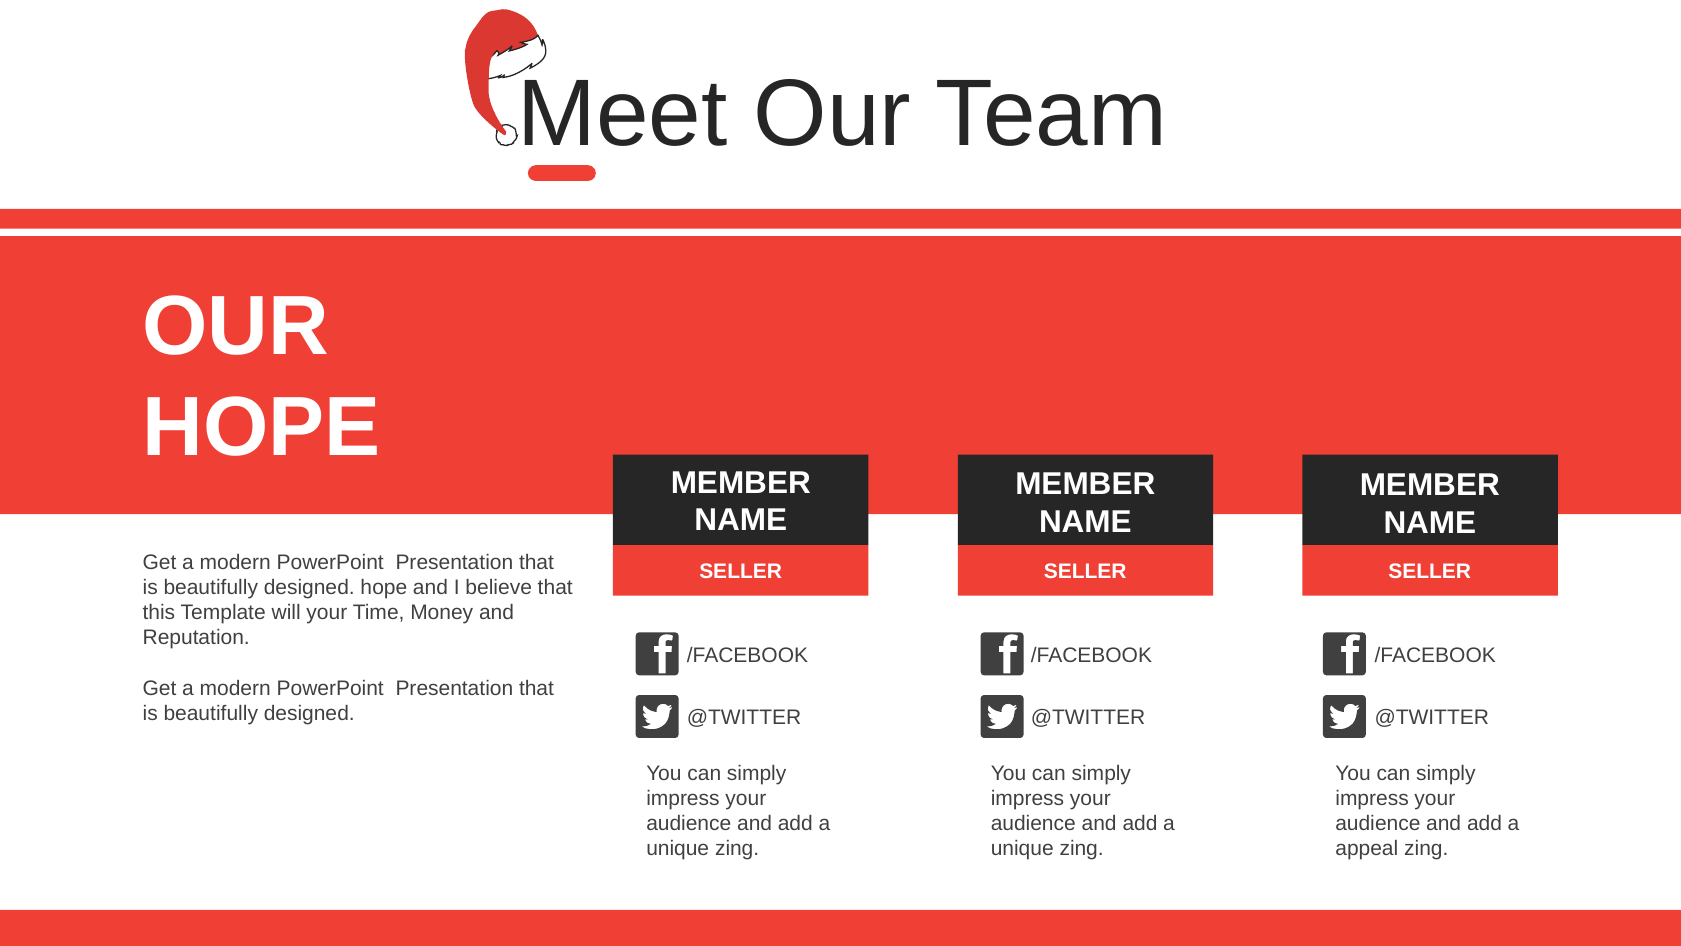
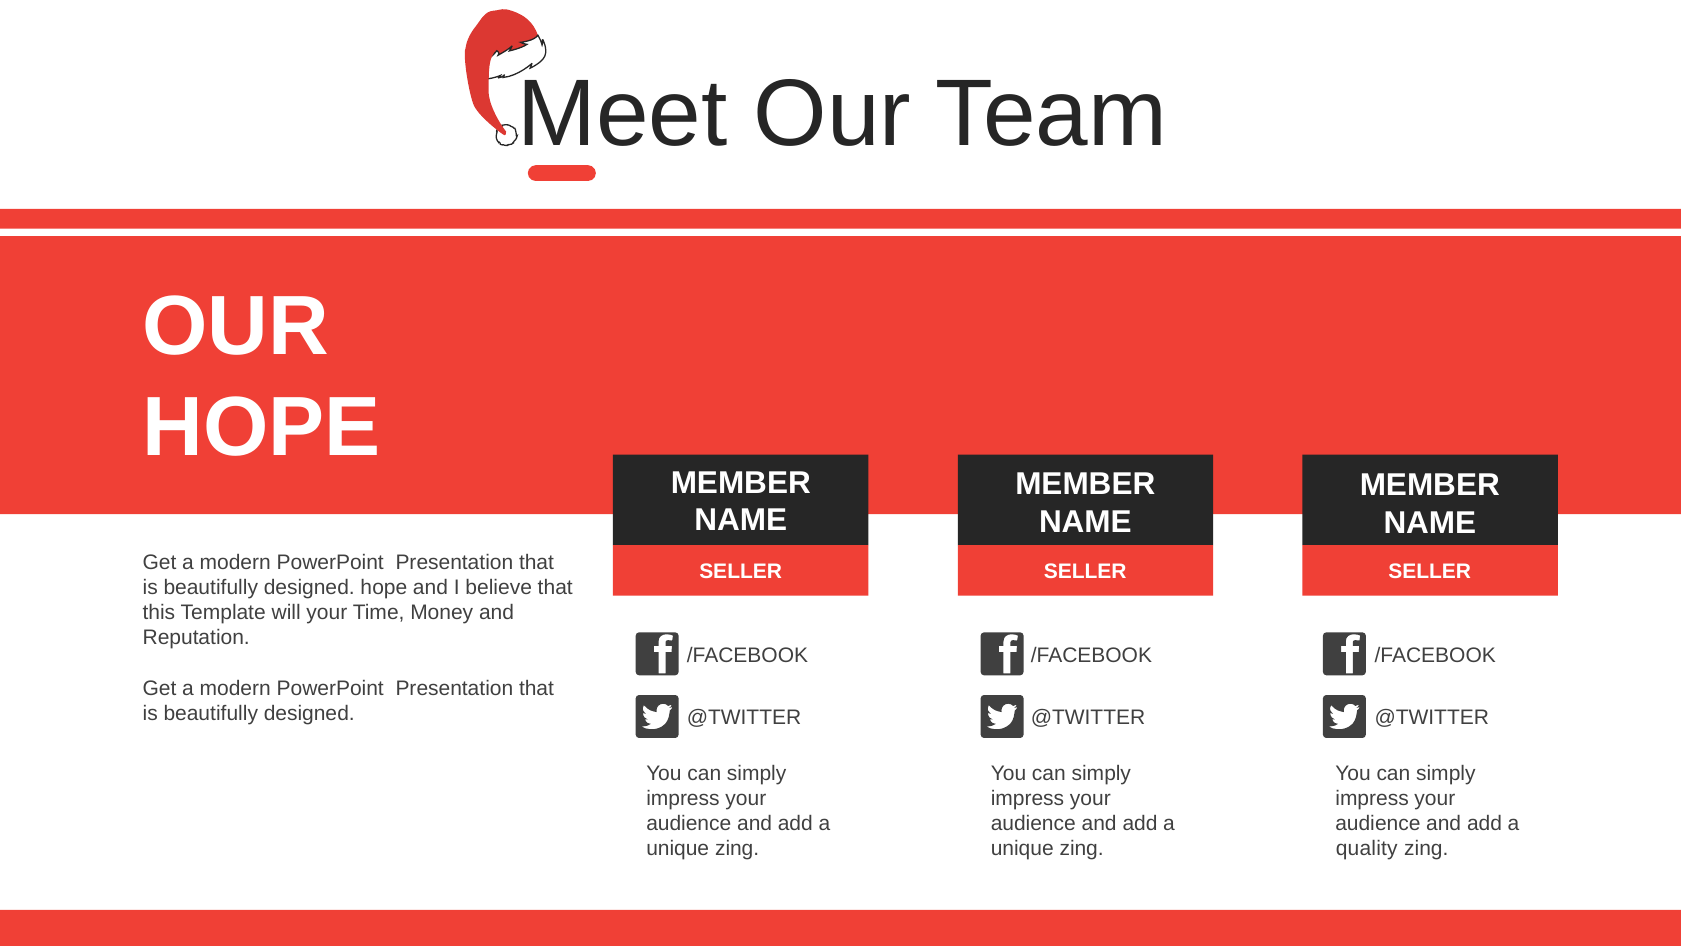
appeal: appeal -> quality
